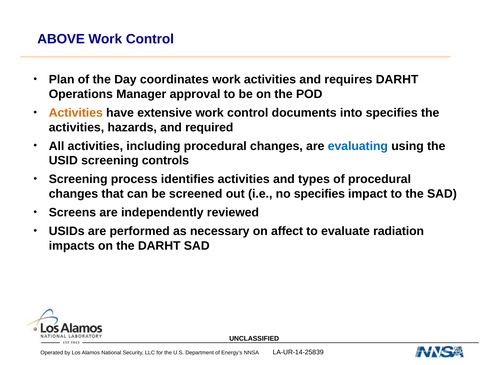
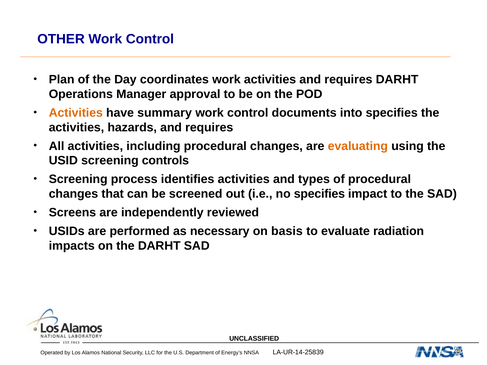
ABOVE: ABOVE -> OTHER
extensive: extensive -> summary
hazards and required: required -> requires
evaluating colour: blue -> orange
affect: affect -> basis
